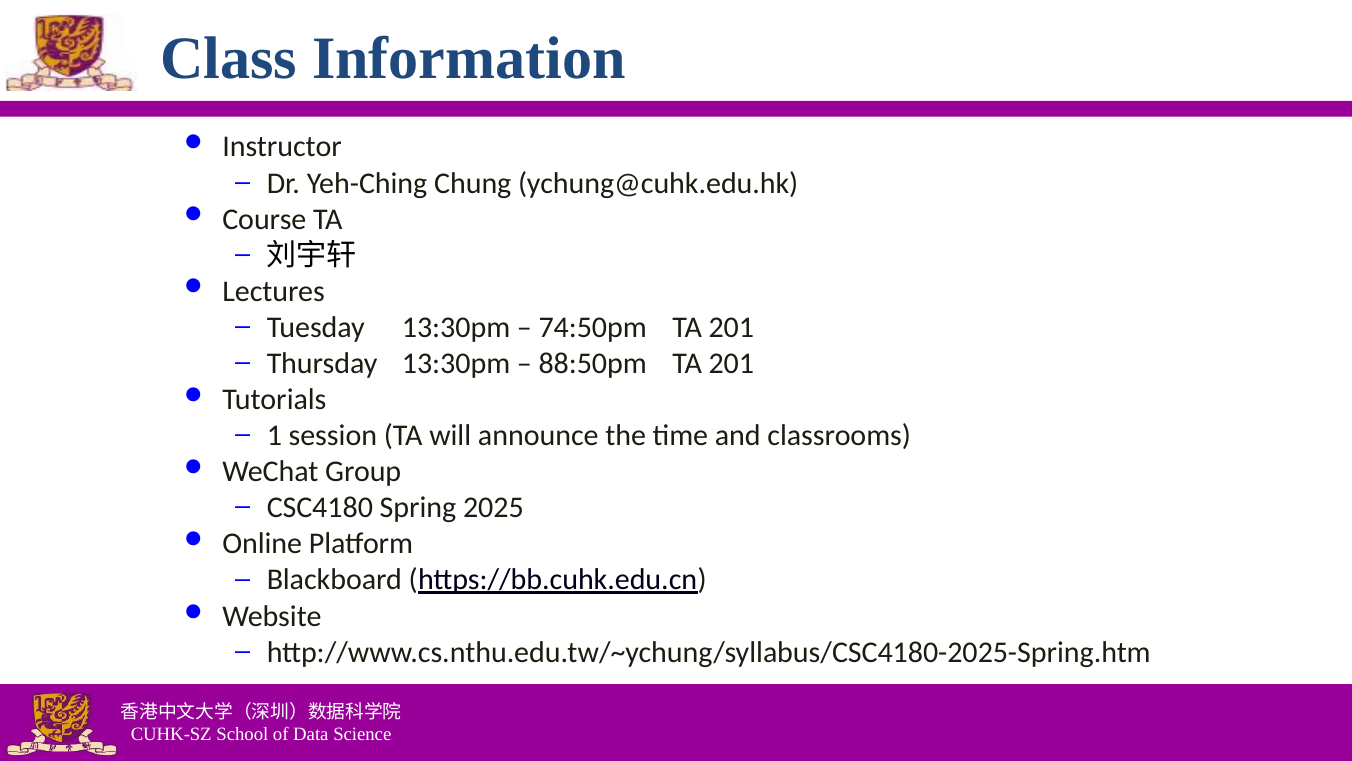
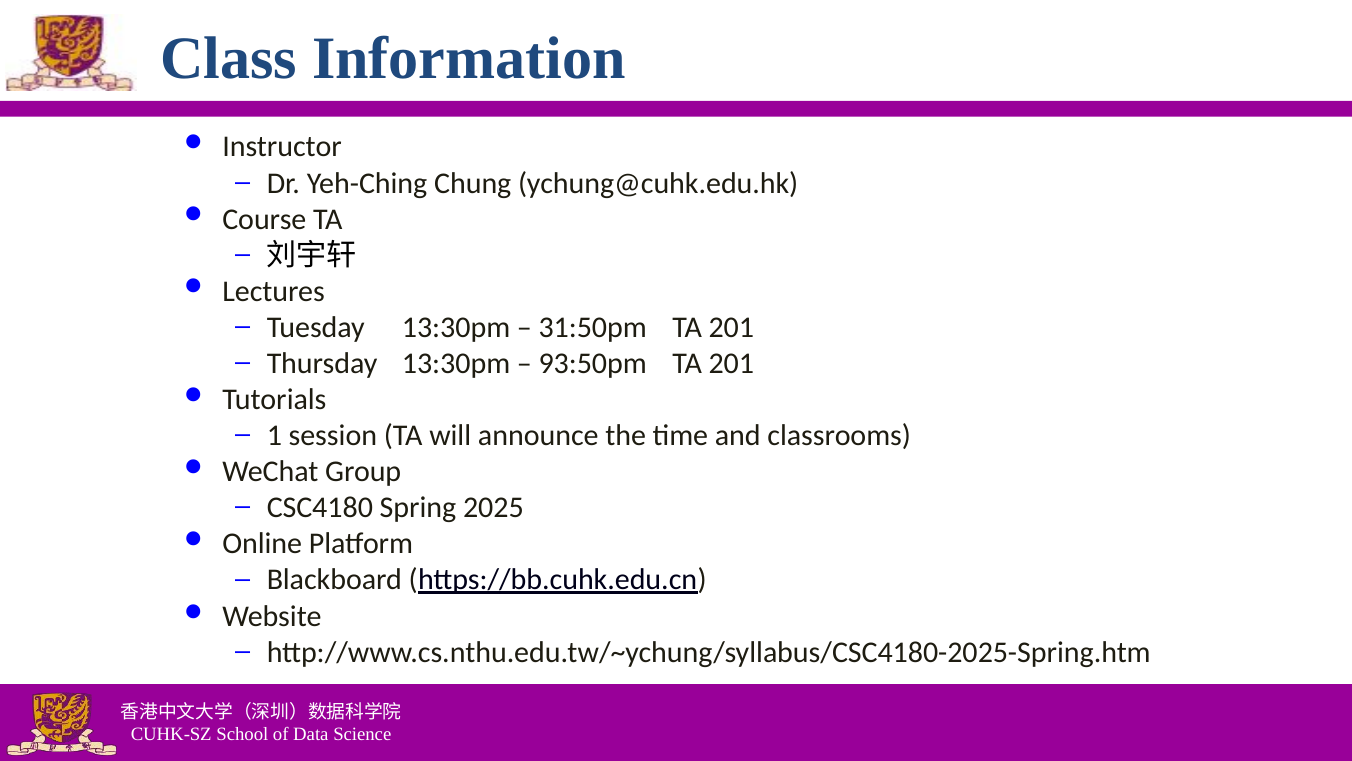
74:50pm: 74:50pm -> 31:50pm
88:50pm: 88:50pm -> 93:50pm
